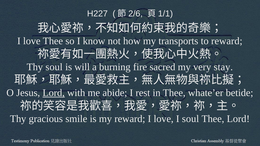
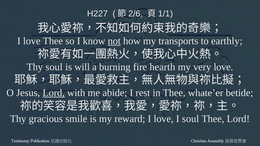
not underline: none -> present
to reward: reward -> earthly
sacred: sacred -> hearth
very stay: stay -> love
